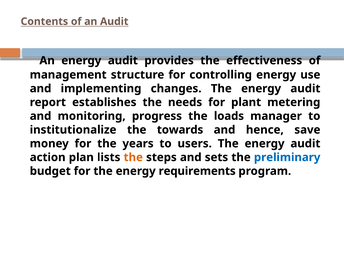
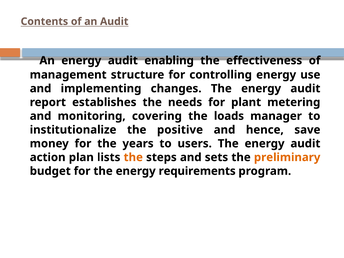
provides: provides -> enabling
progress: progress -> covering
towards: towards -> positive
preliminary colour: blue -> orange
